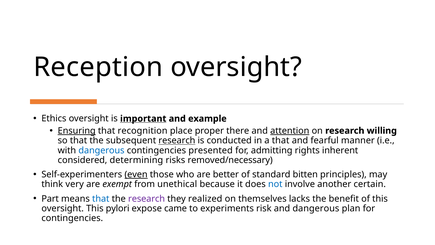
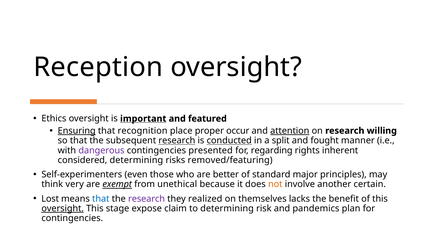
example: example -> featured
there: there -> occur
conducted underline: none -> present
a that: that -> split
fearful: fearful -> fought
dangerous at (101, 150) colour: blue -> purple
admitting: admitting -> regarding
removed/necessary: removed/necessary -> removed/featuring
even underline: present -> none
bitten: bitten -> major
exempt underline: none -> present
not colour: blue -> orange
Part: Part -> Lost
oversight at (63, 208) underline: none -> present
pylori: pylori -> stage
came: came -> claim
to experiments: experiments -> determining
and dangerous: dangerous -> pandemics
